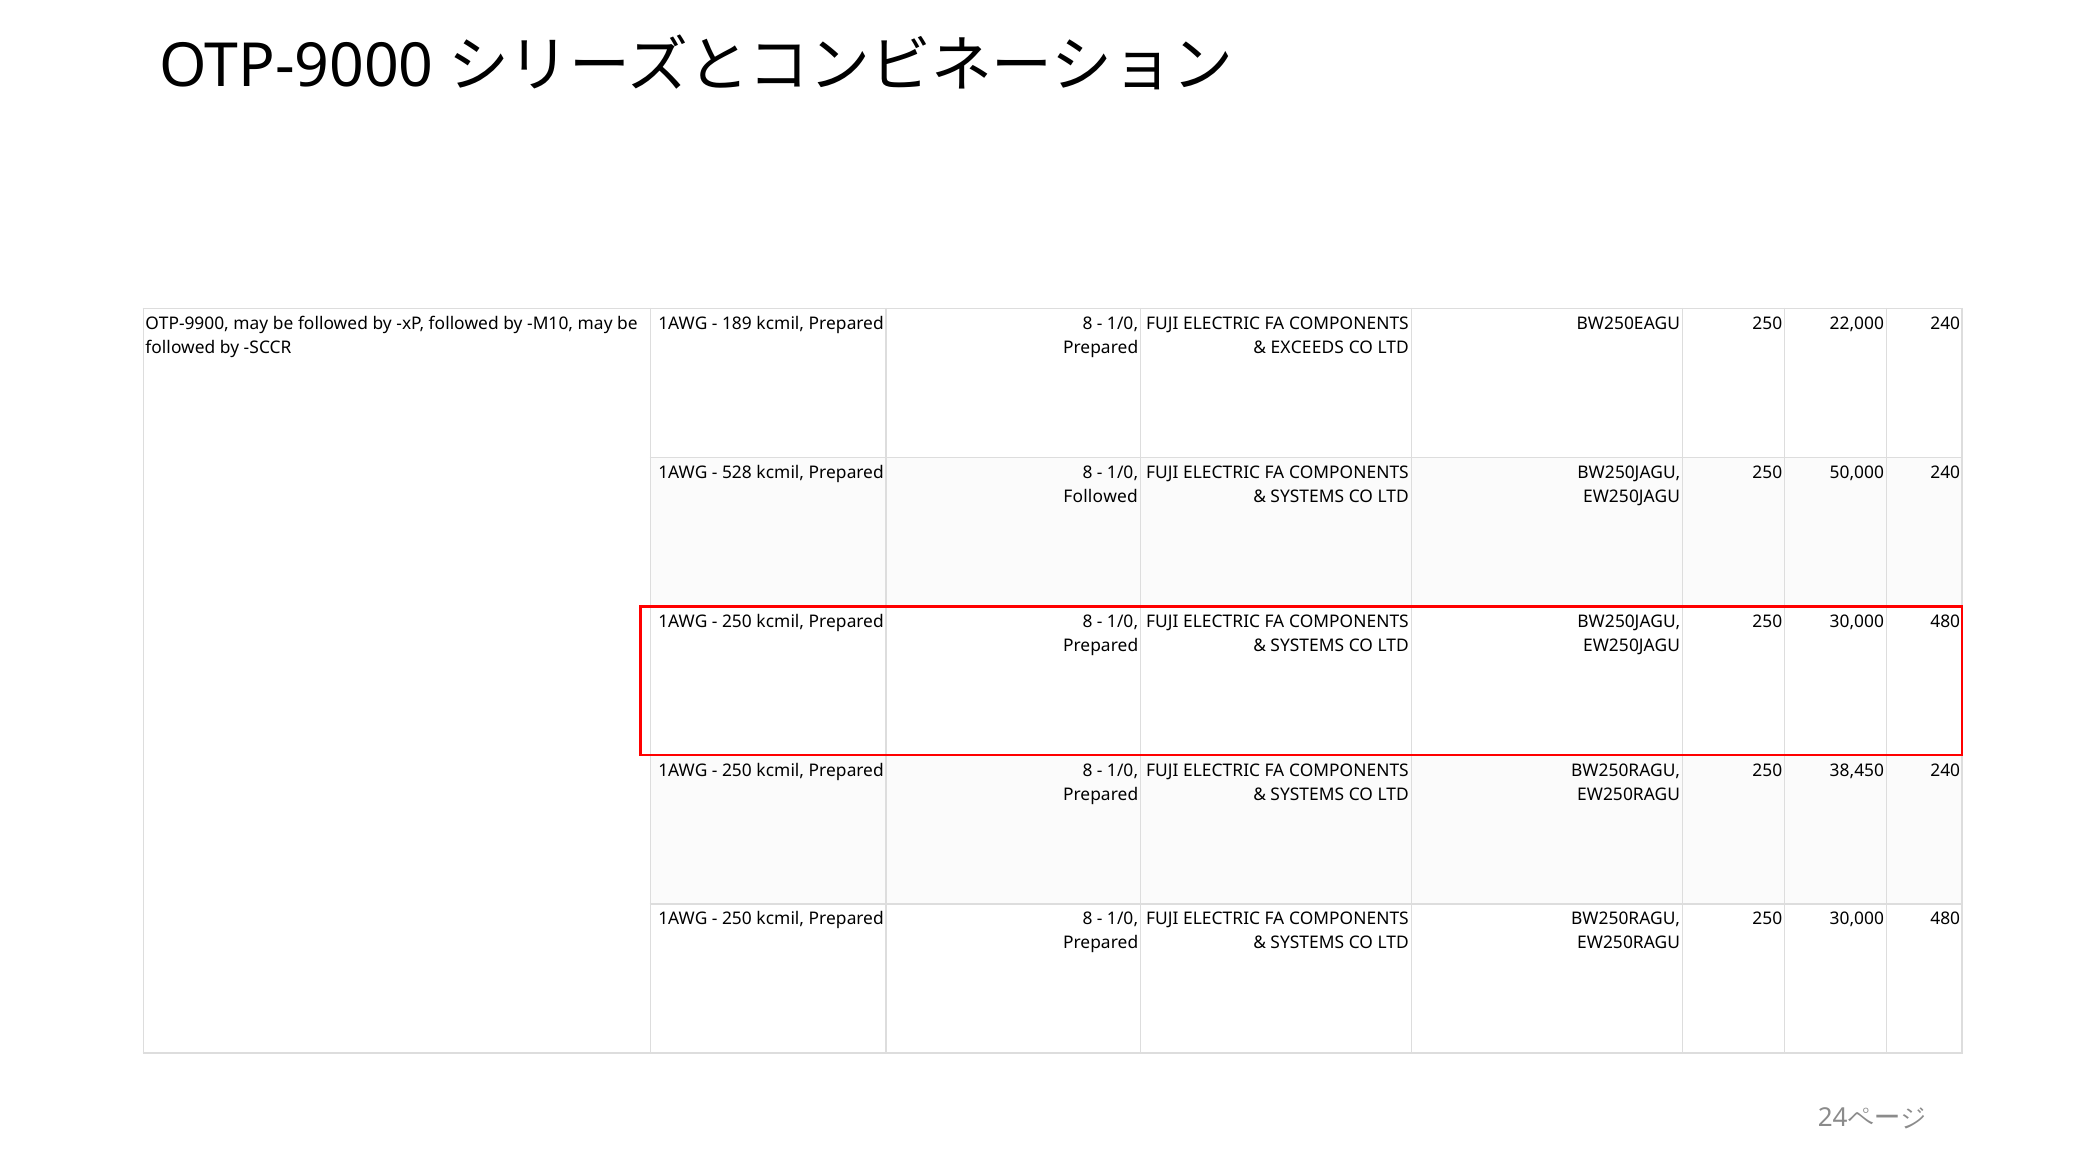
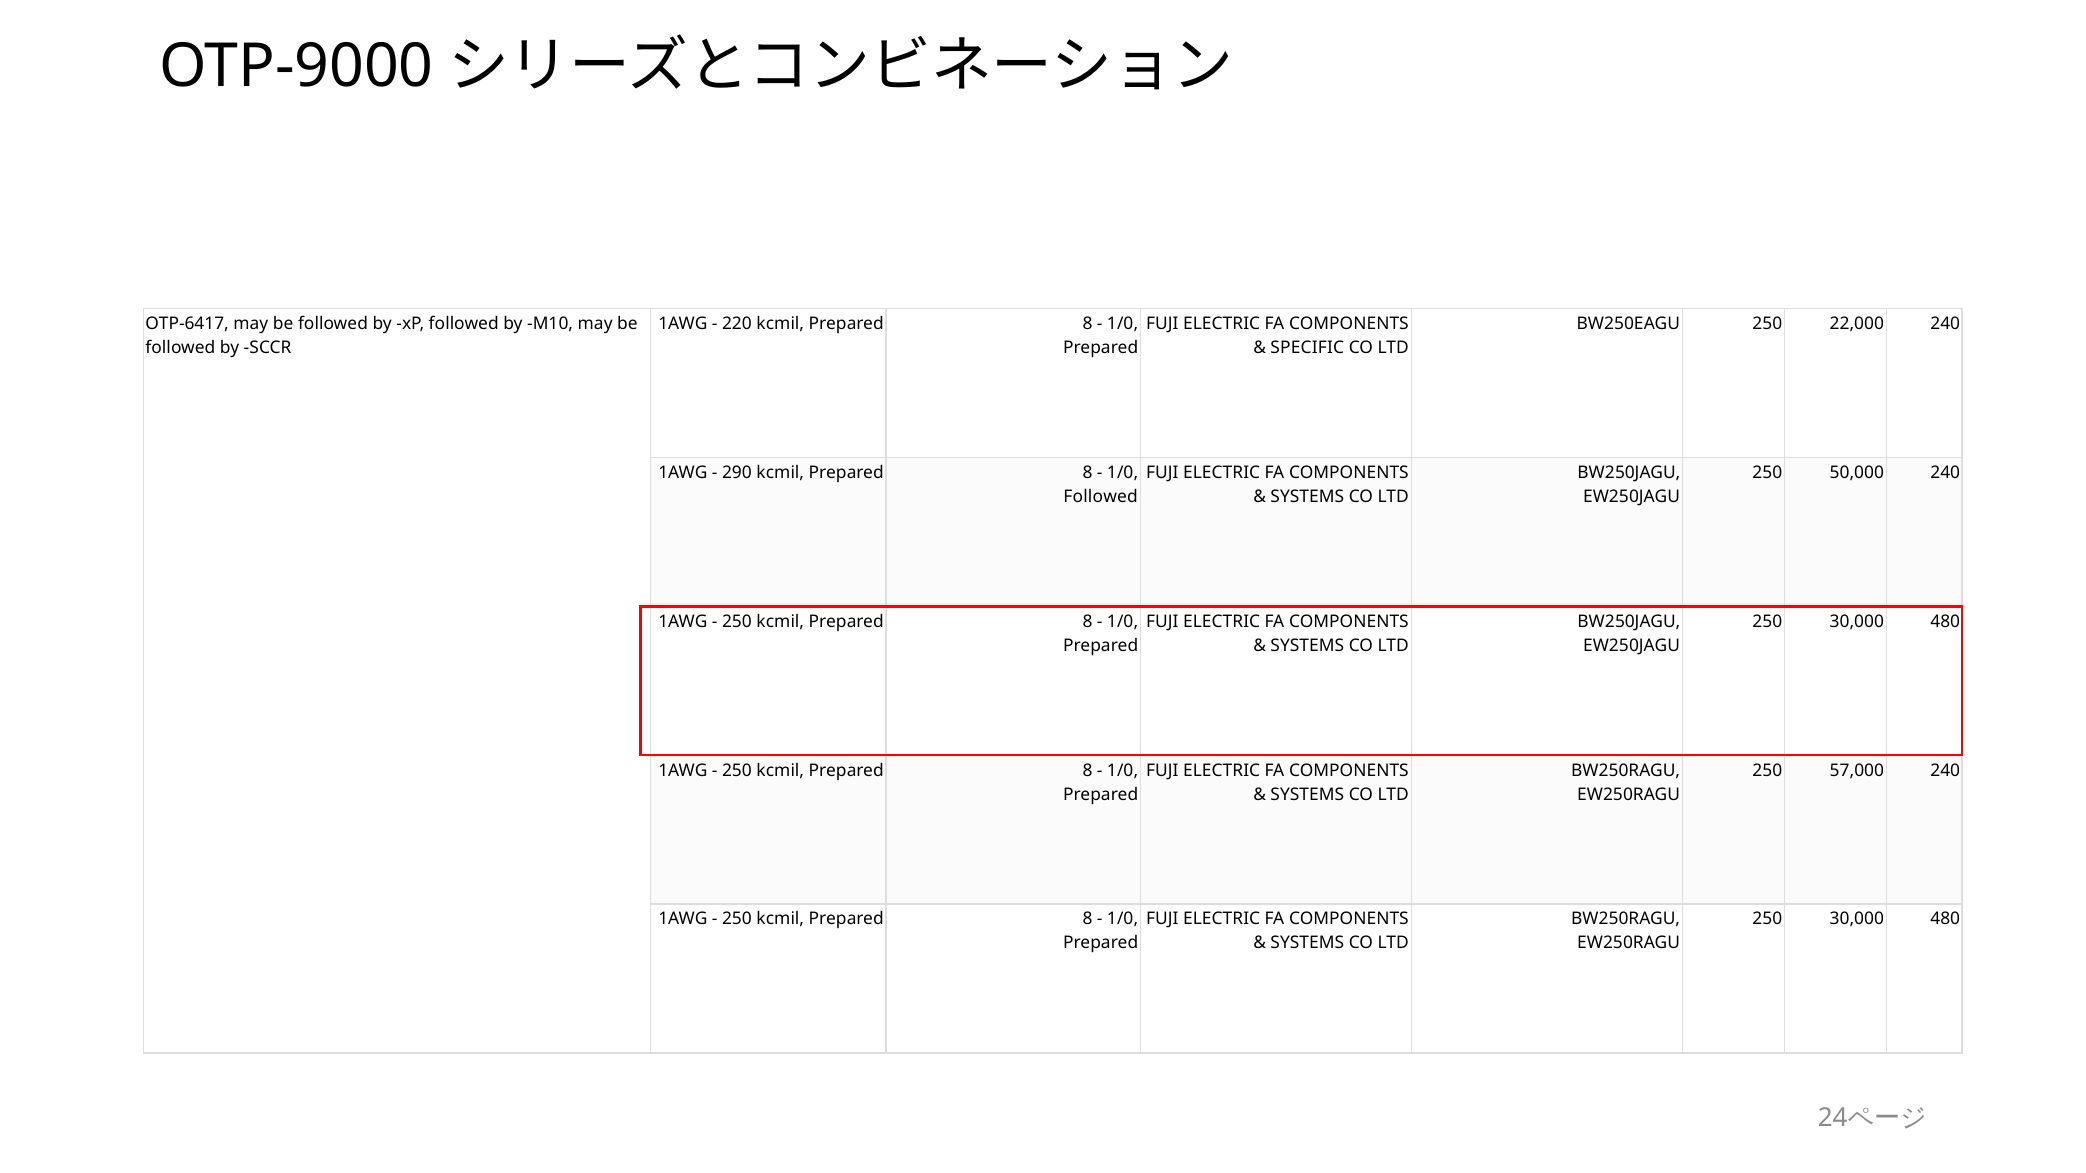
OTP-9900: OTP-9900 -> OTP-6417
189: 189 -> 220
EXCEEDS: EXCEEDS -> SPECIFIC
528: 528 -> 290
38,450: 38,450 -> 57,000
